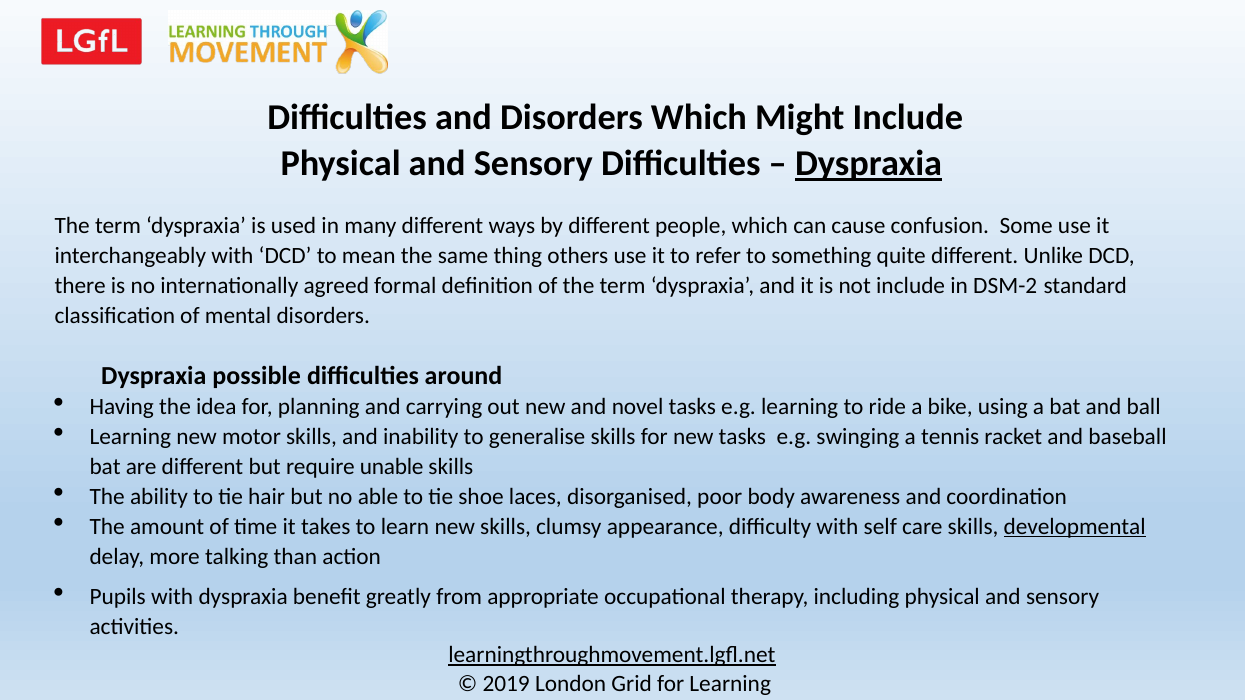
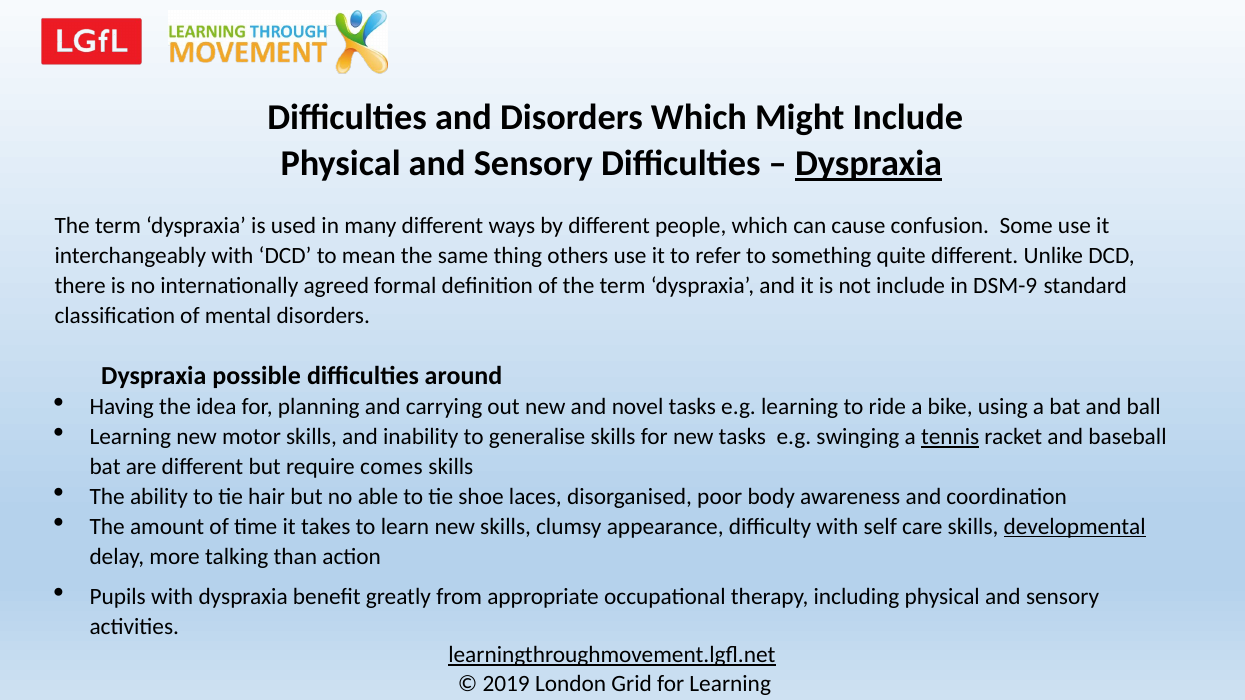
DSM-2: DSM-2 -> DSM-9
tennis underline: none -> present
unable: unable -> comes
